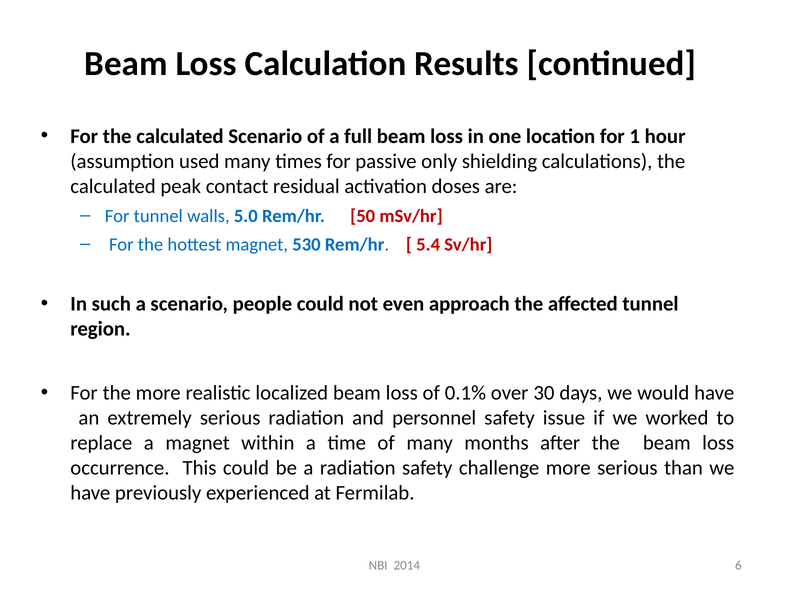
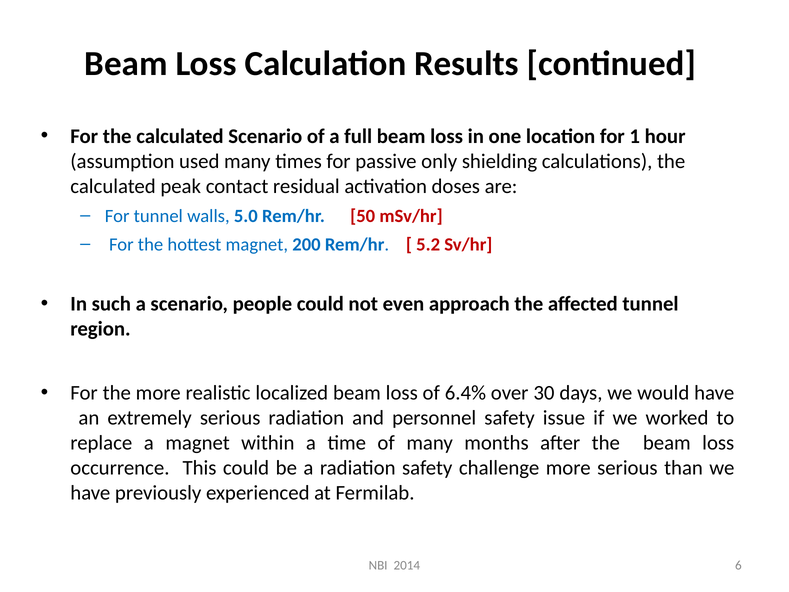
530: 530 -> 200
5.4: 5.4 -> 5.2
0.1%: 0.1% -> 6.4%
